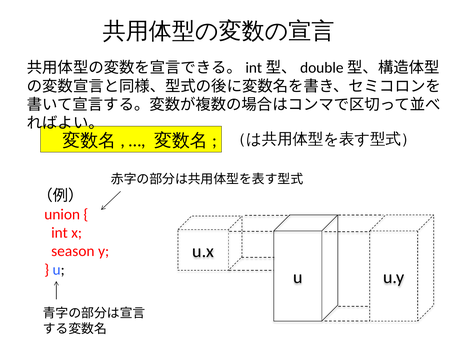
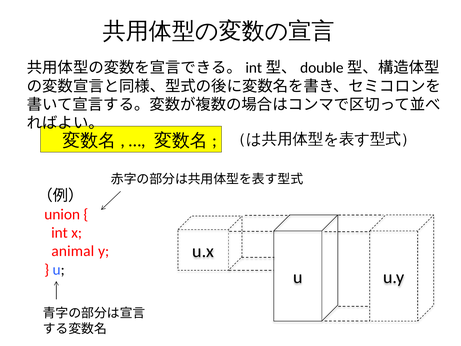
season: season -> animal
